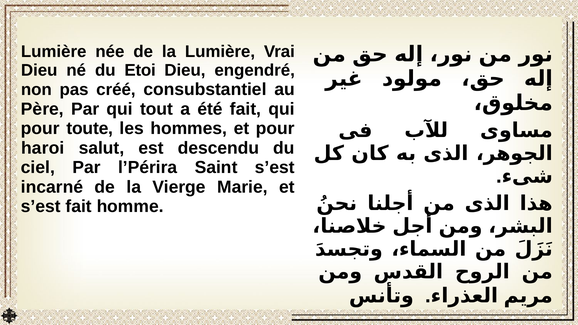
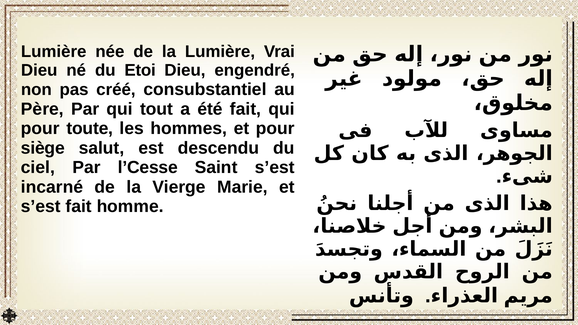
haroi: haroi -> siège
l’Périra: l’Périra -> l’Cesse
